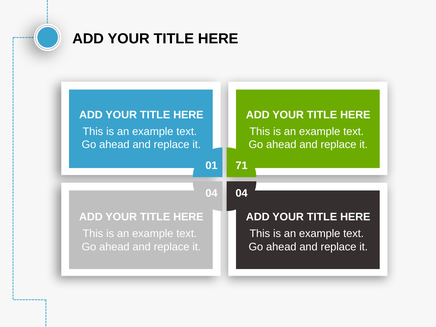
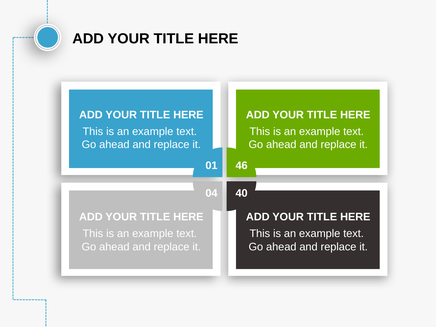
71: 71 -> 46
04 04: 04 -> 40
